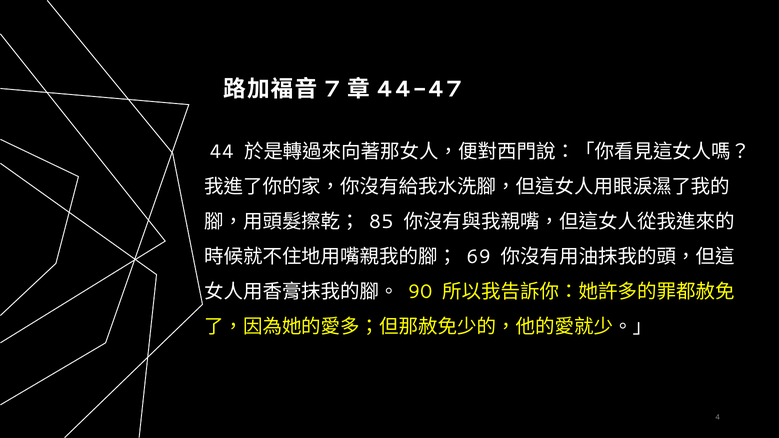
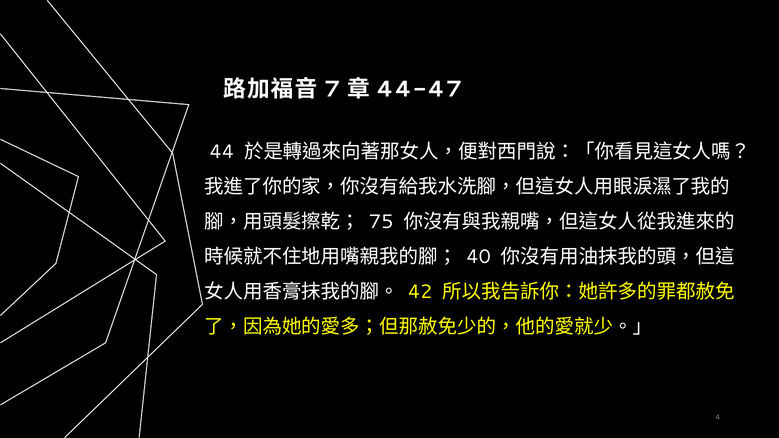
85: 85 -> 75
69: 69 -> 40
90: 90 -> 42
